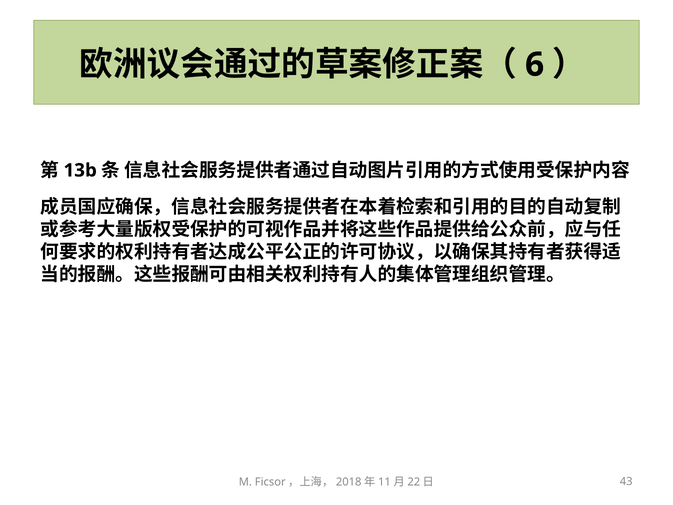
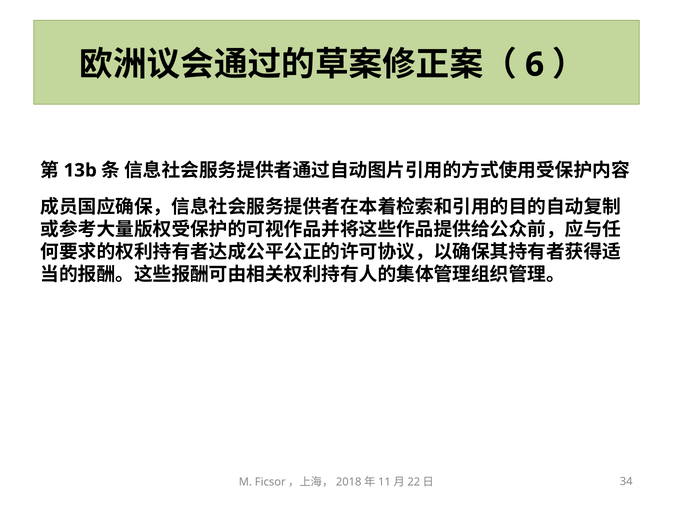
43: 43 -> 34
